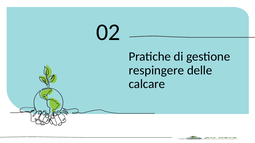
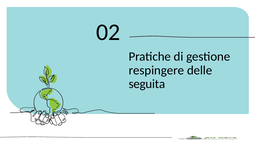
calcare: calcare -> seguita
